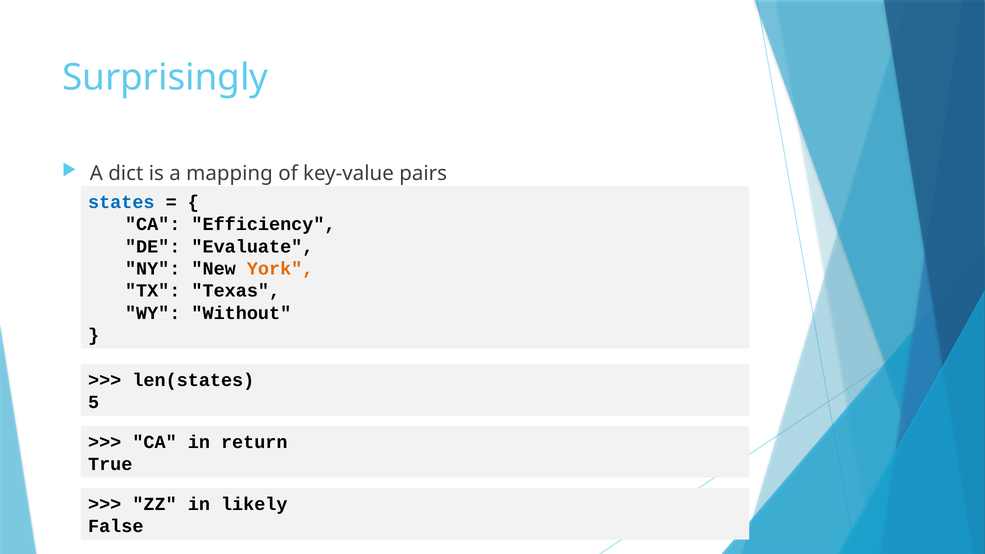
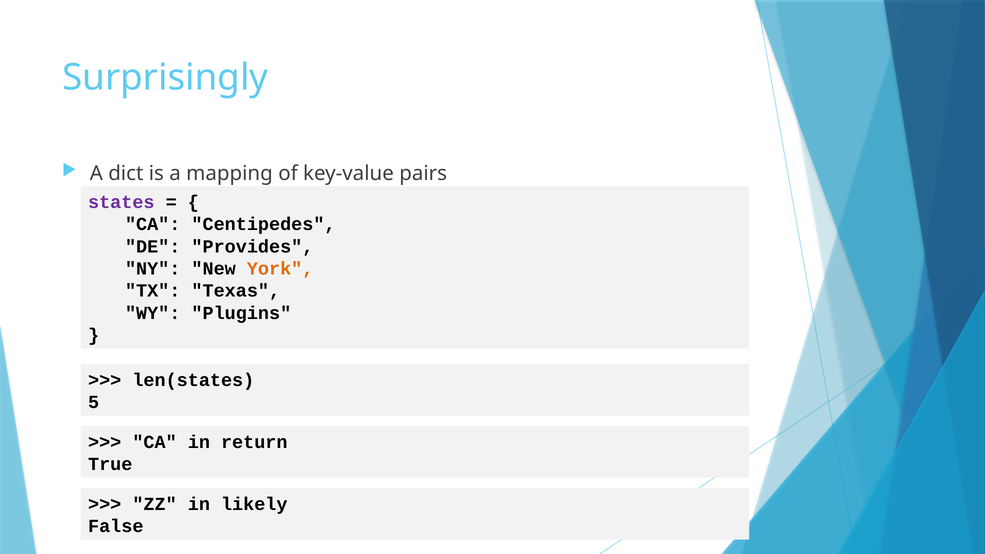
states colour: blue -> purple
Efficiency: Efficiency -> Centipedes
Evaluate: Evaluate -> Provides
Without: Without -> Plugins
